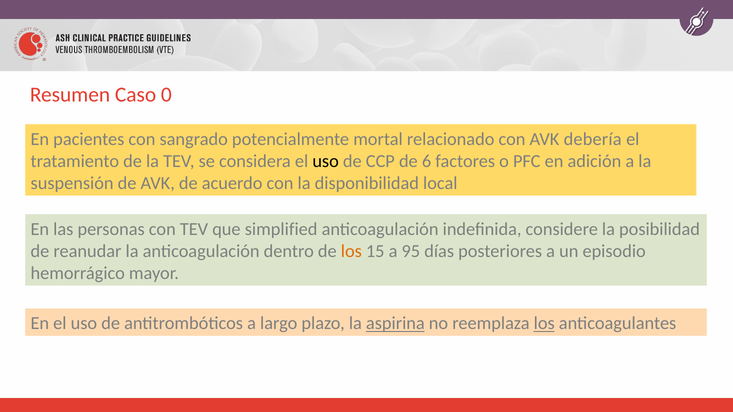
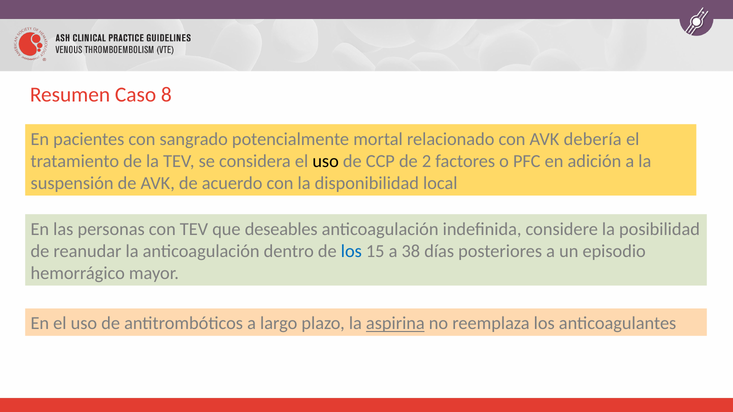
0: 0 -> 8
6: 6 -> 2
simplified: simplified -> deseables
los at (351, 251) colour: orange -> blue
95: 95 -> 38
los at (544, 324) underline: present -> none
